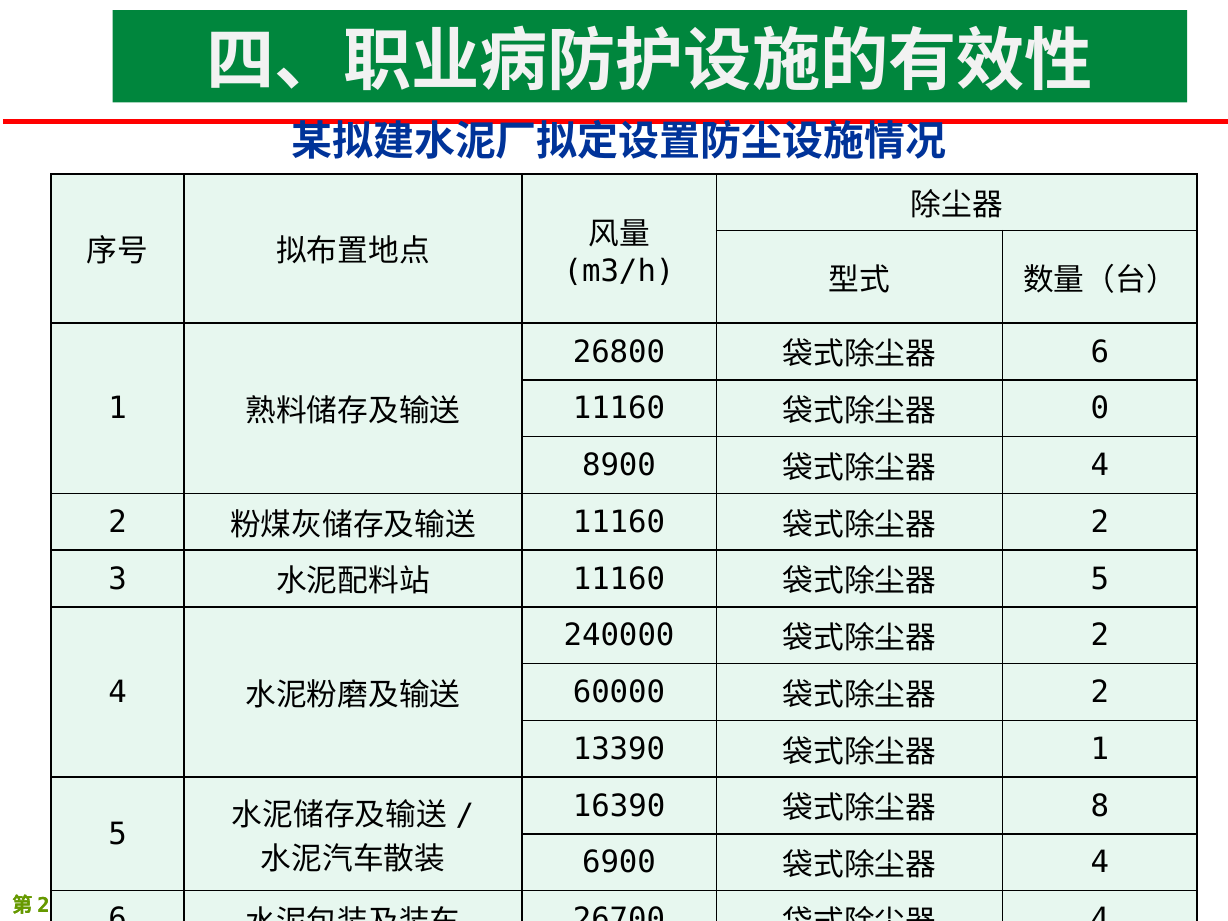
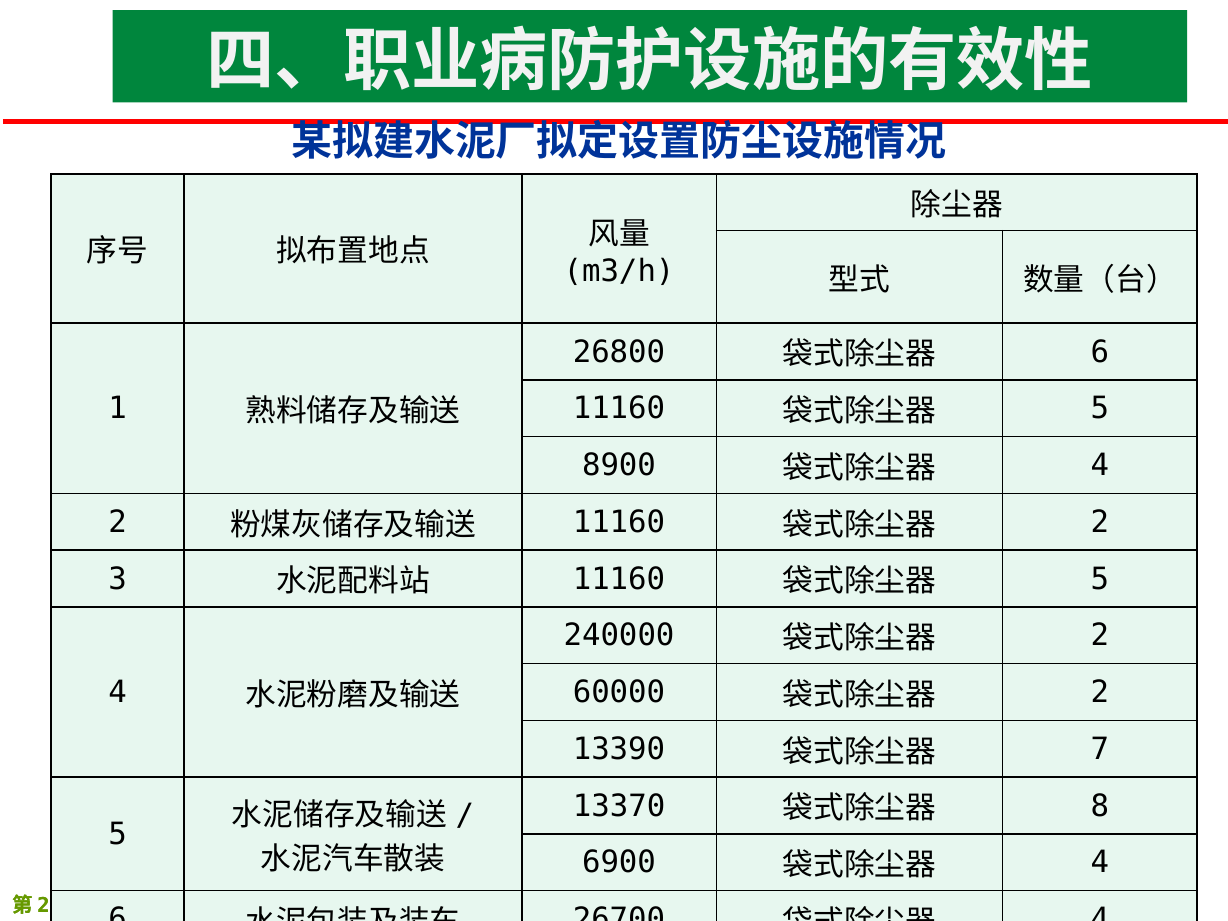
0 at (1100, 409): 0 -> 5
1 at (1100, 749): 1 -> 7
16390: 16390 -> 13370
